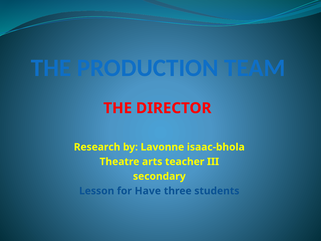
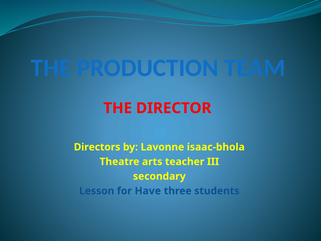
Research: Research -> Directors
